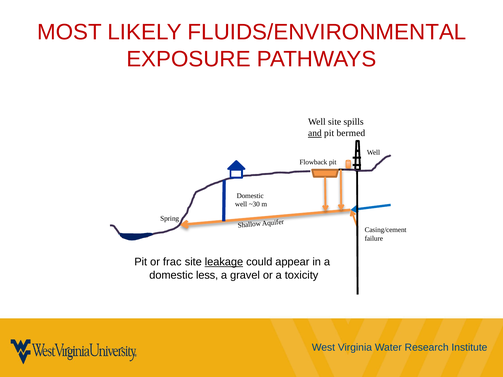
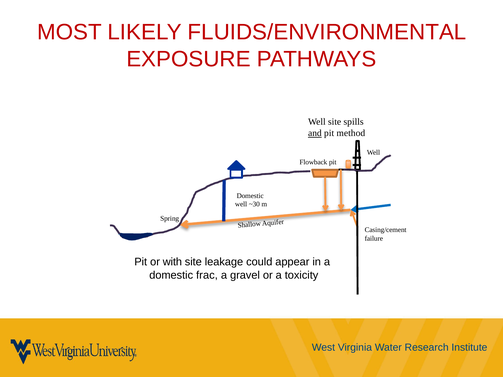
bermed: bermed -> method
frac: frac -> with
leakage underline: present -> none
less: less -> frac
